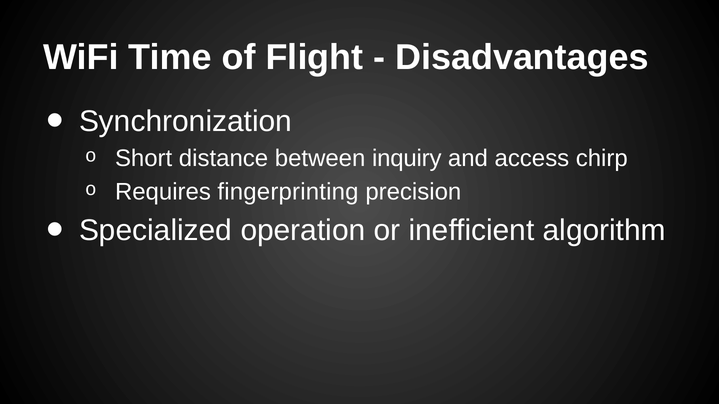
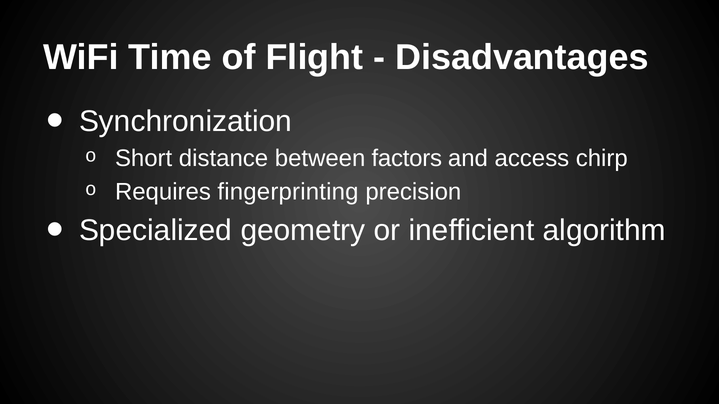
inquiry: inquiry -> factors
operation: operation -> geometry
